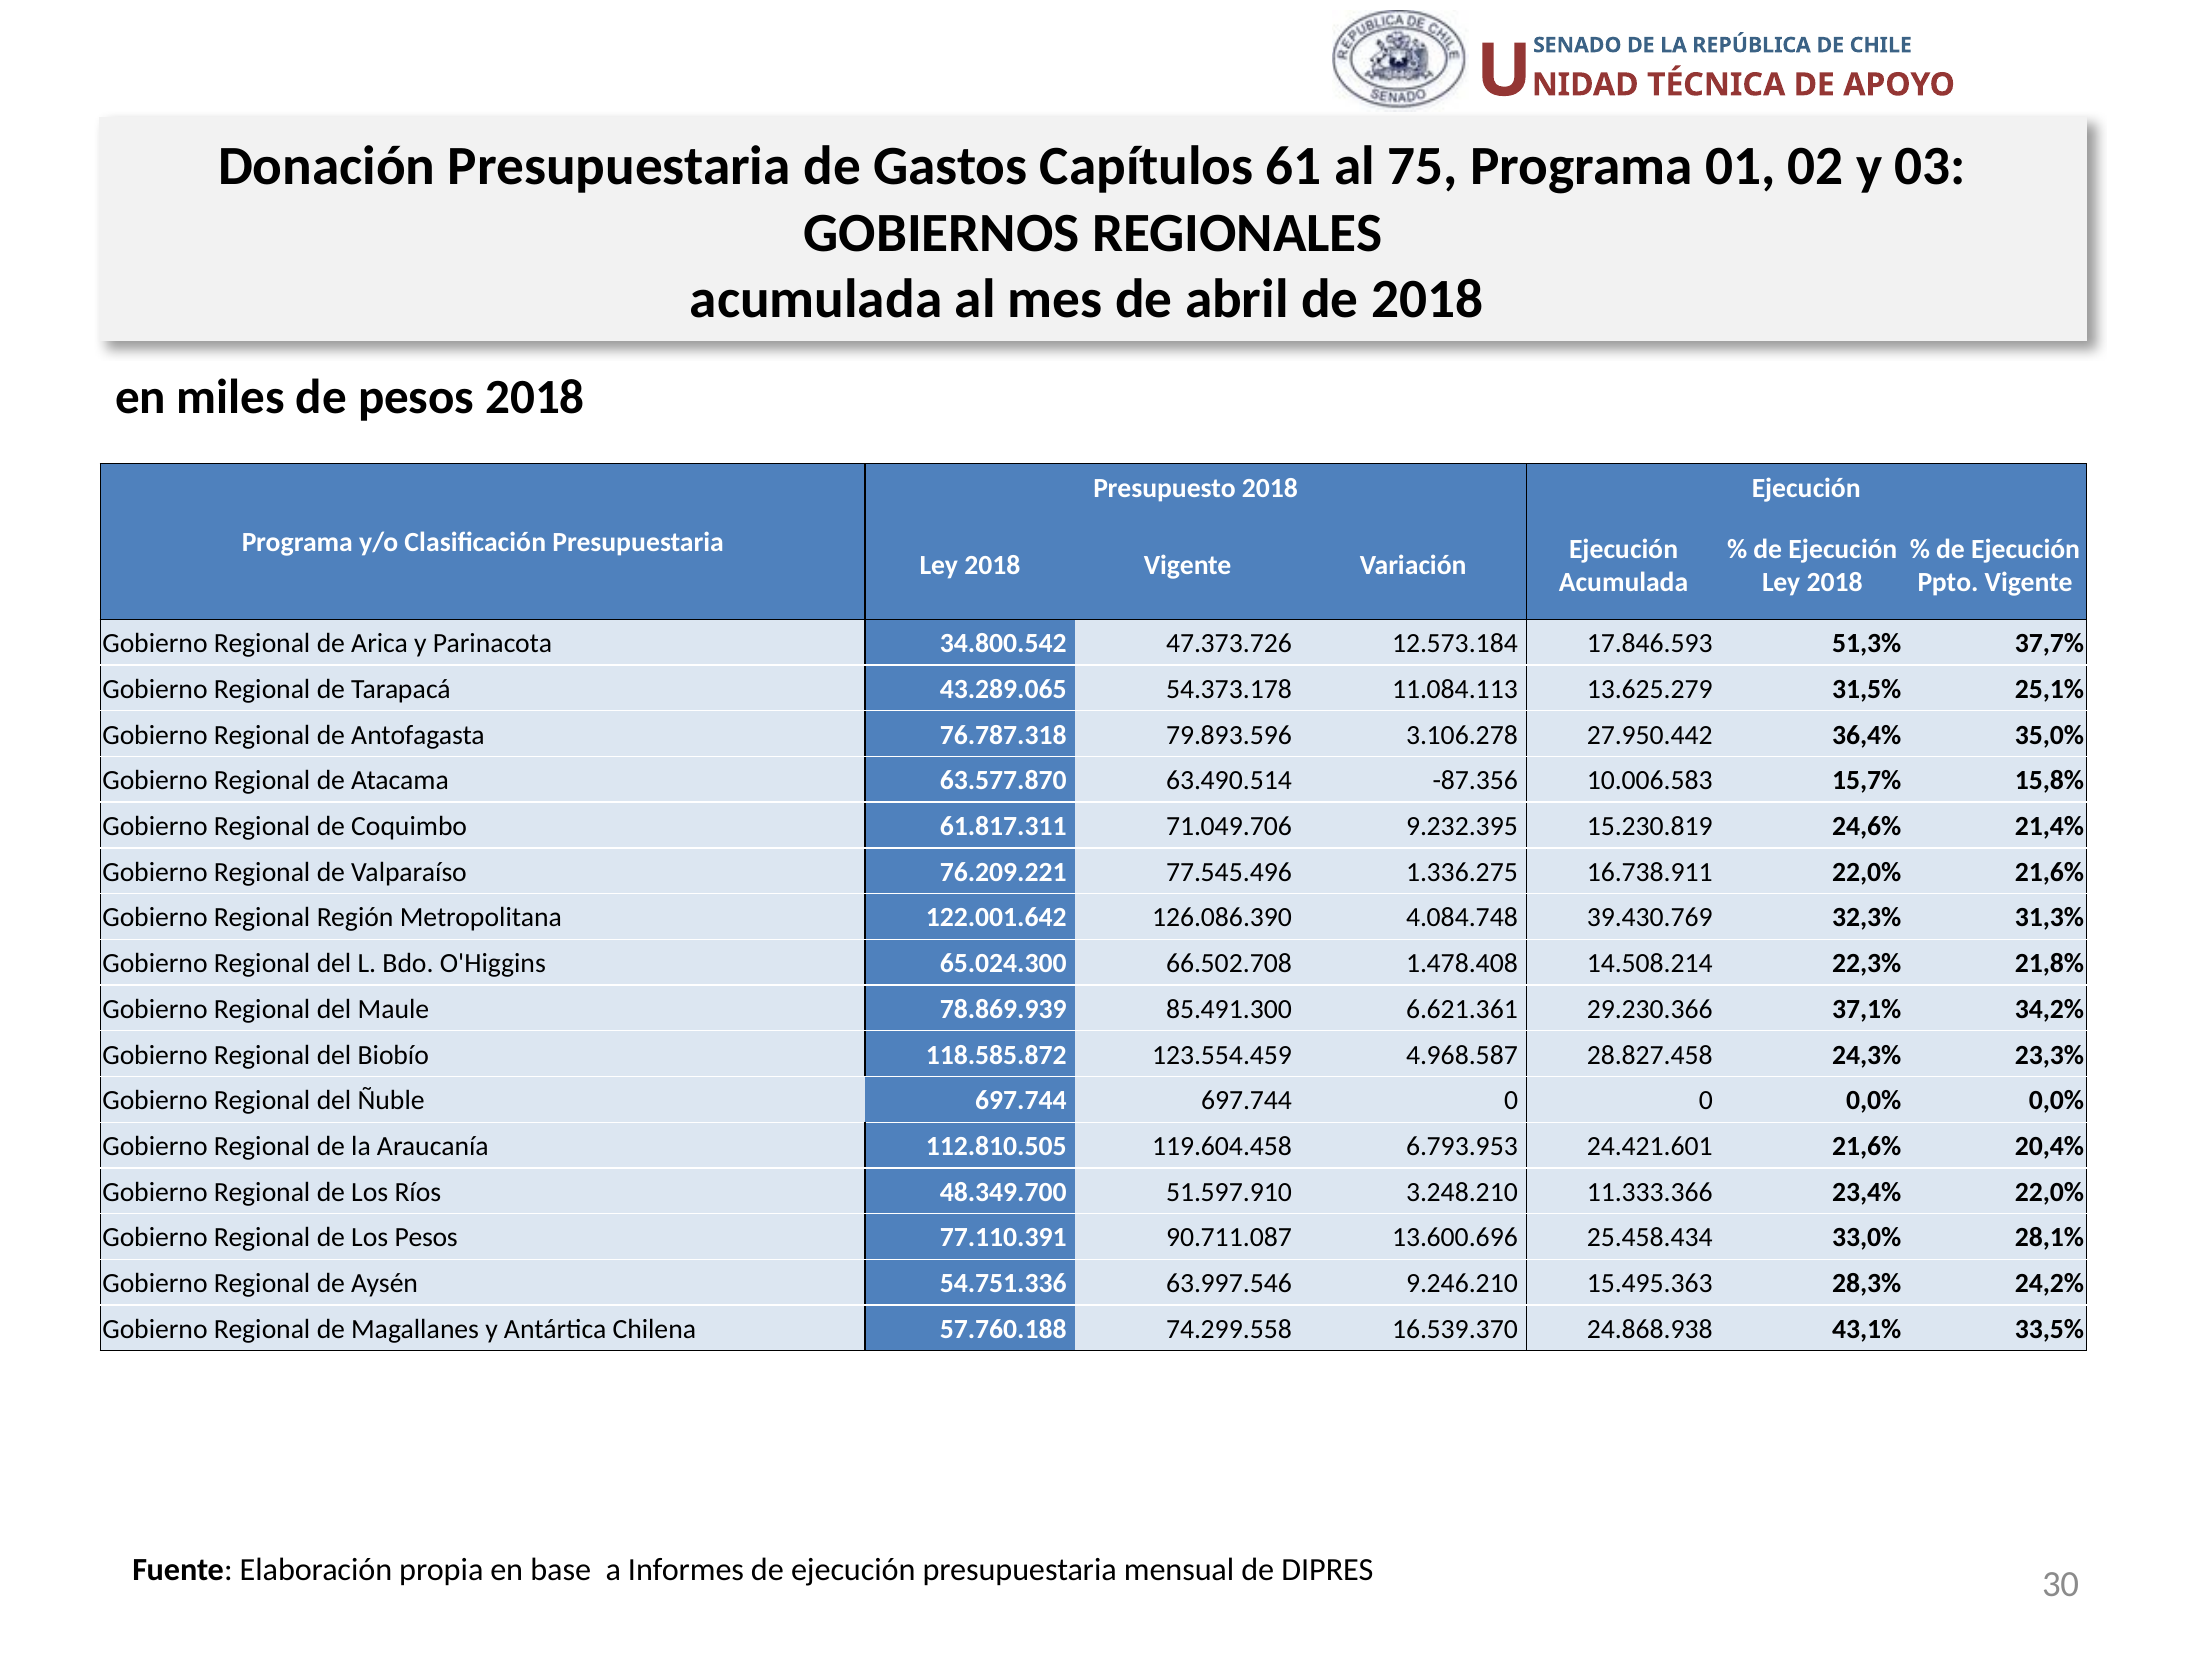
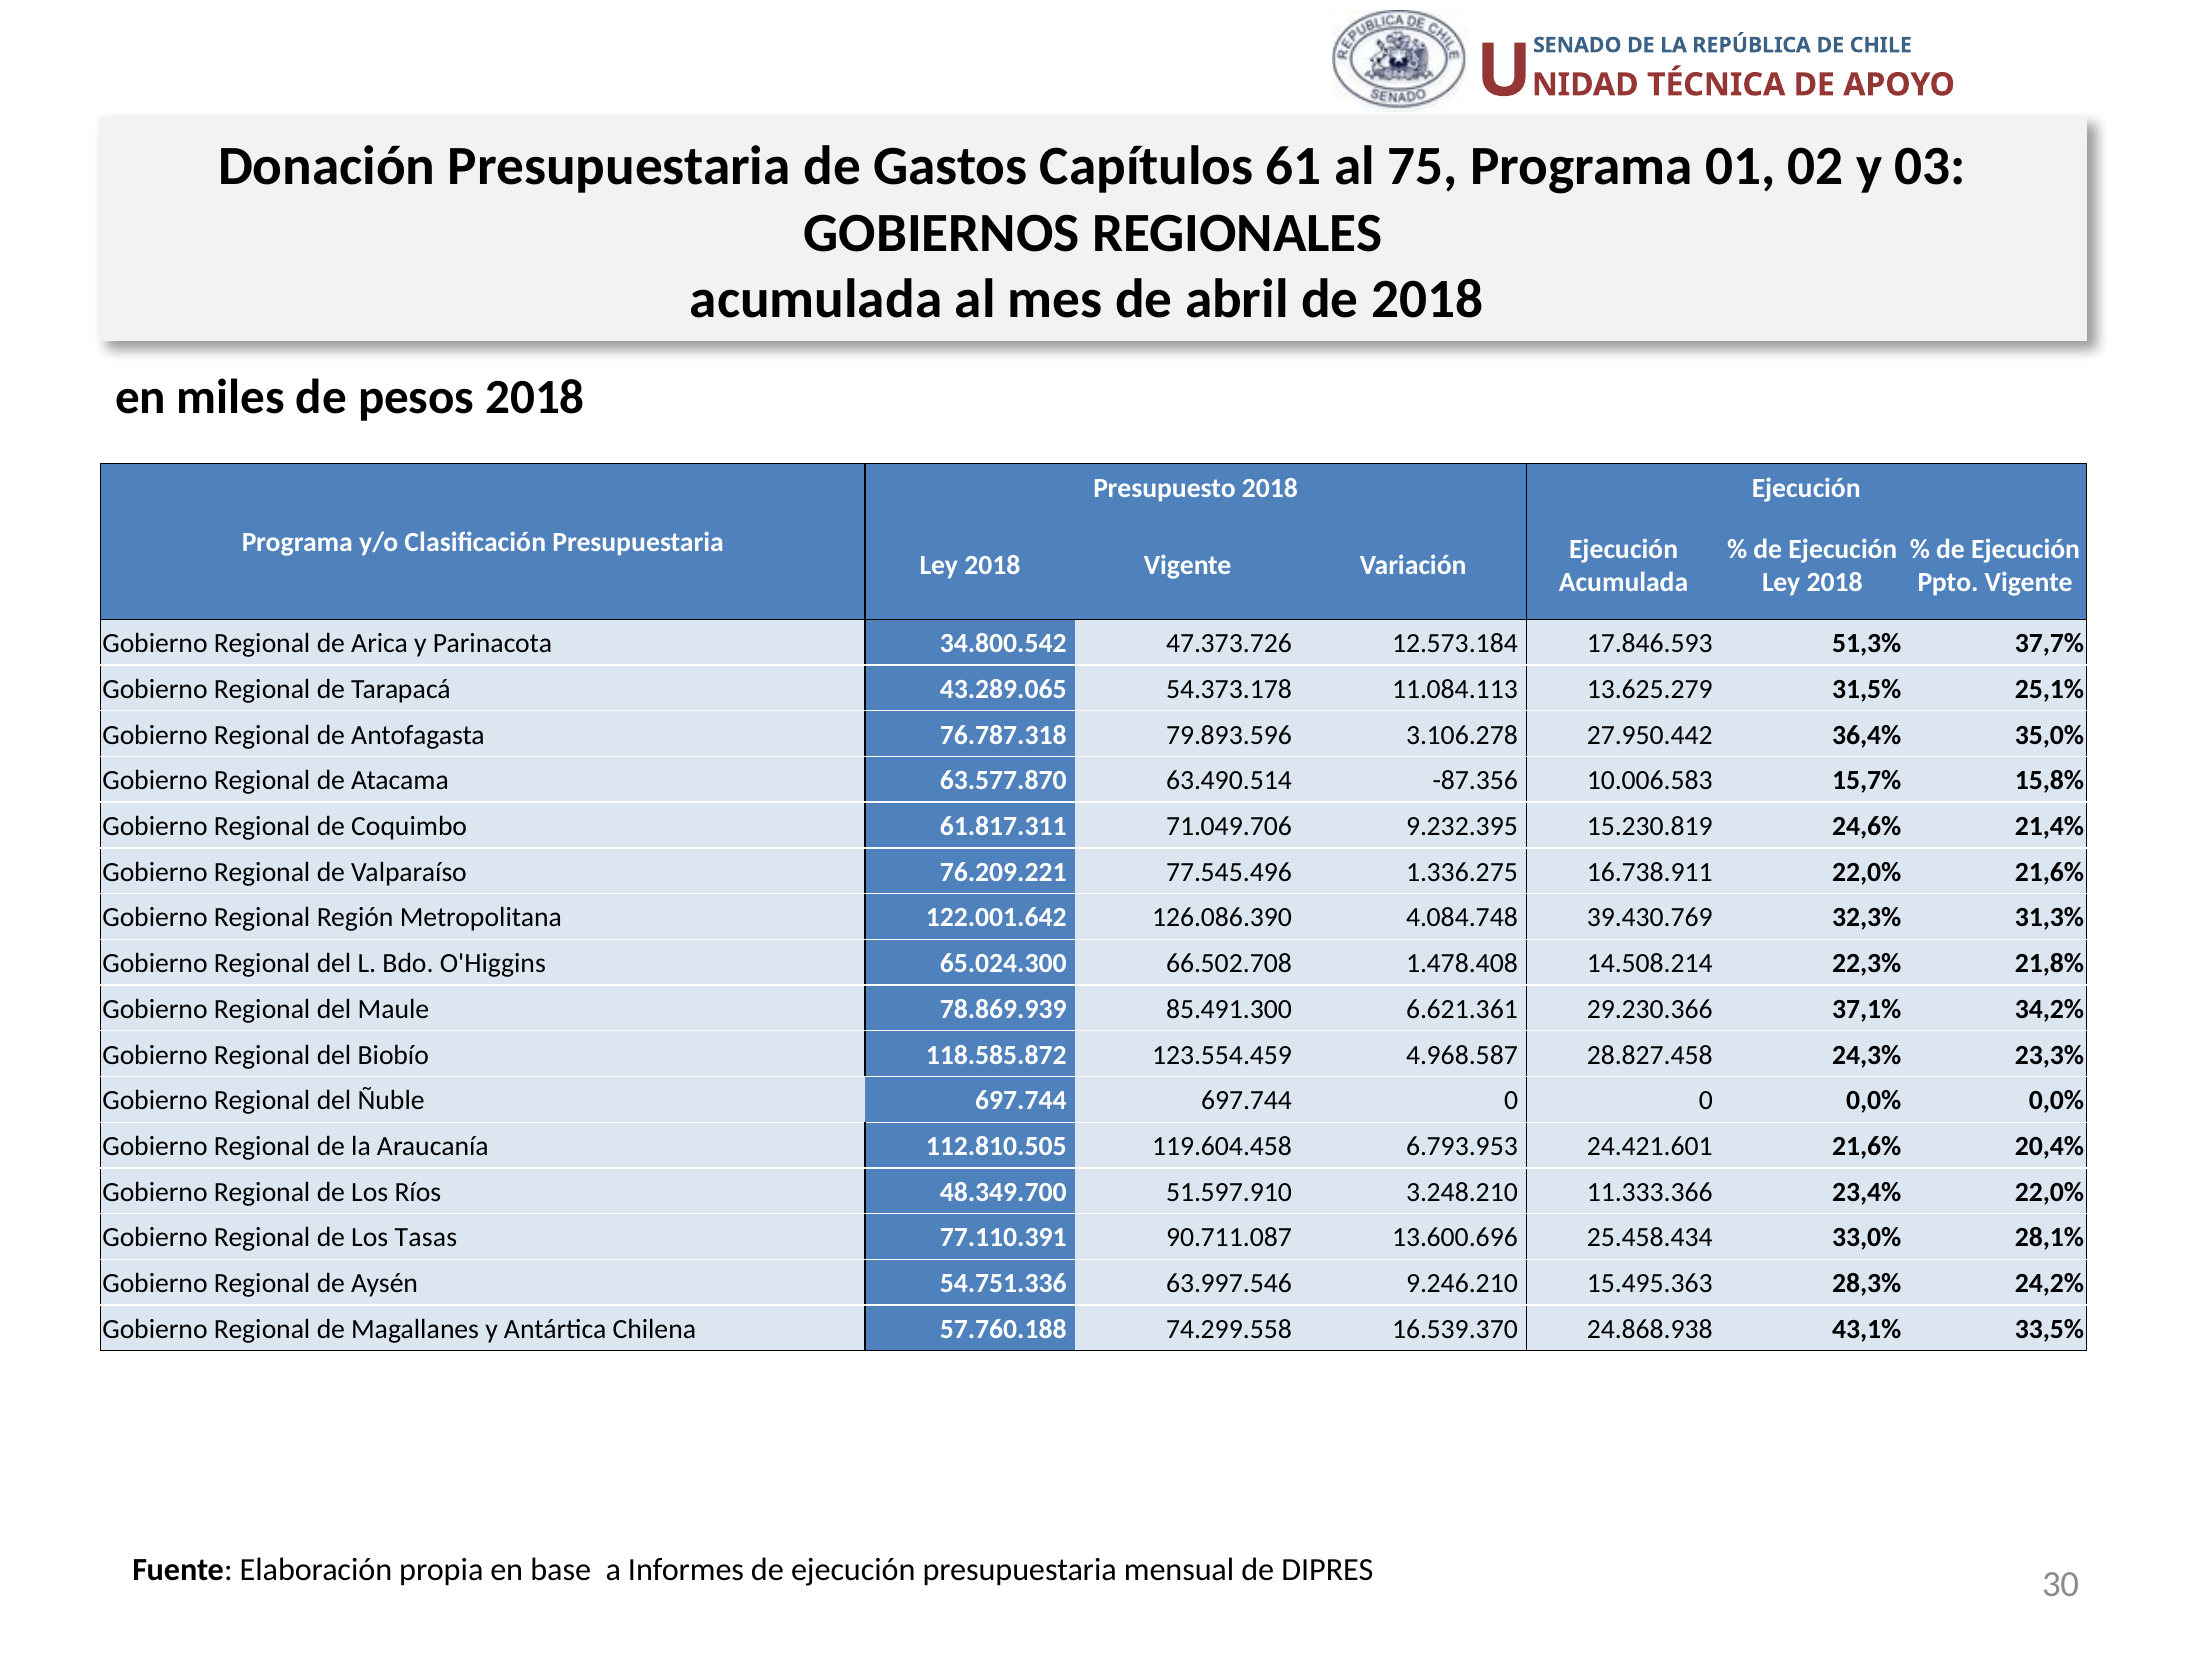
Los Pesos: Pesos -> Tasas
